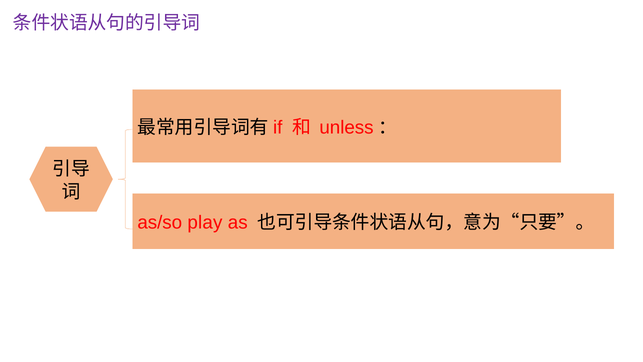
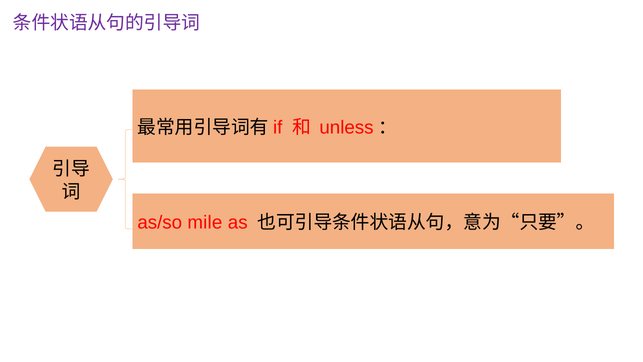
play: play -> mile
